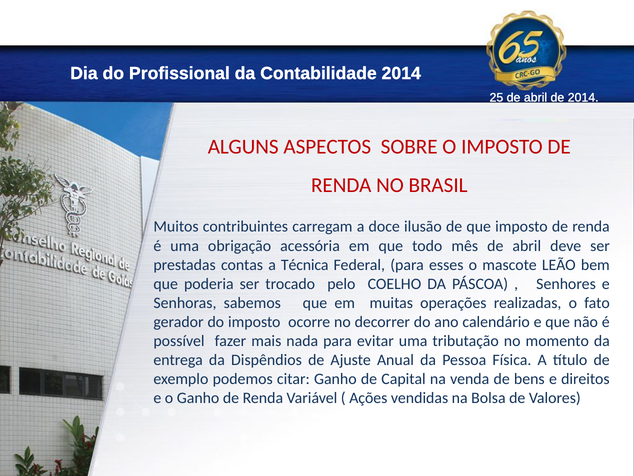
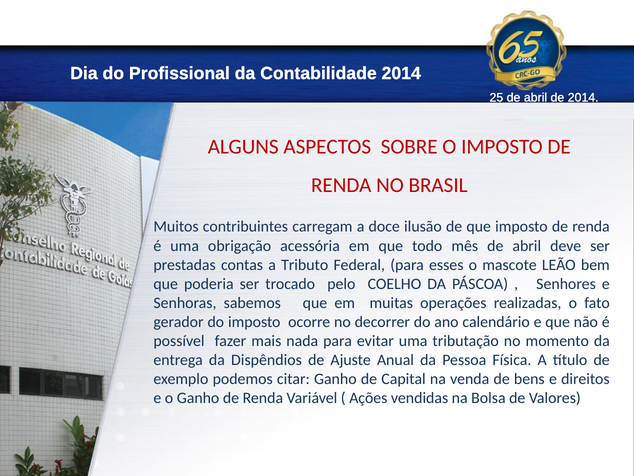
Técnica: Técnica -> Tributo
